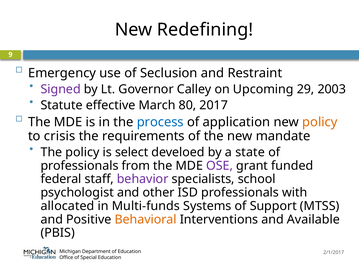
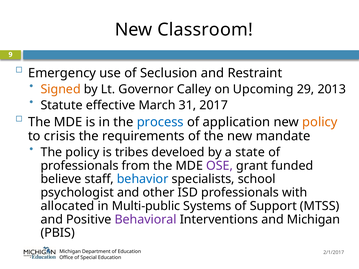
Redefining: Redefining -> Classroom
Signed colour: purple -> orange
2003: 2003 -> 2013
80: 80 -> 31
select: select -> tribes
federal: federal -> believe
behavior colour: purple -> blue
Multi-funds: Multi-funds -> Multi-public
Behavioral colour: orange -> purple
and Available: Available -> Michigan
